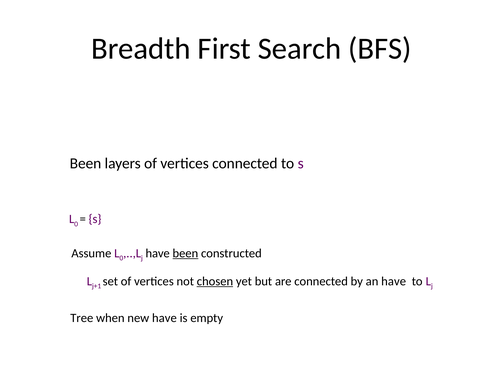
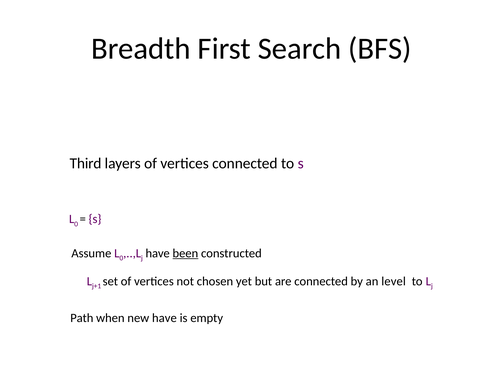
Been at (85, 163): Been -> Third
chosen underline: present -> none
an have: have -> level
Tree: Tree -> Path
